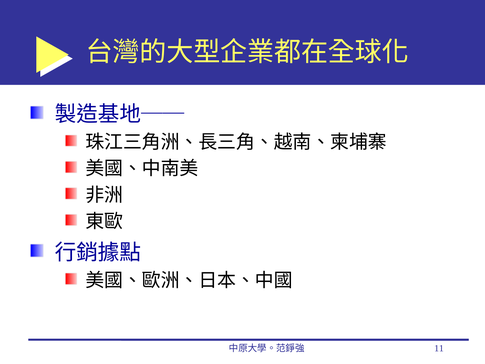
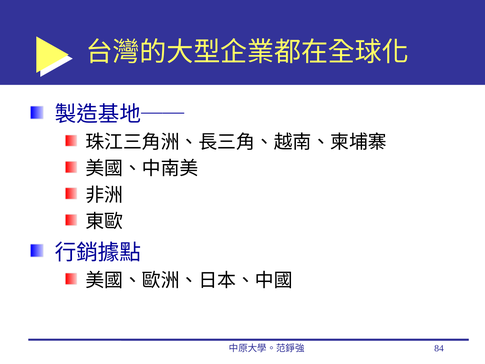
11: 11 -> 84
